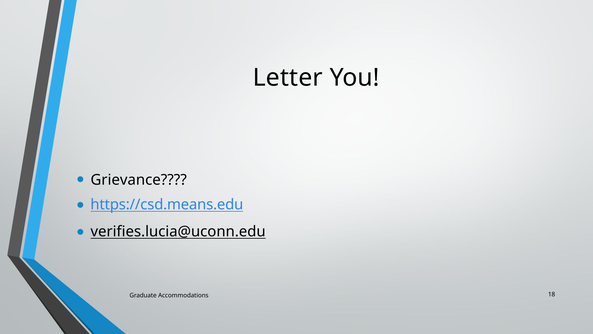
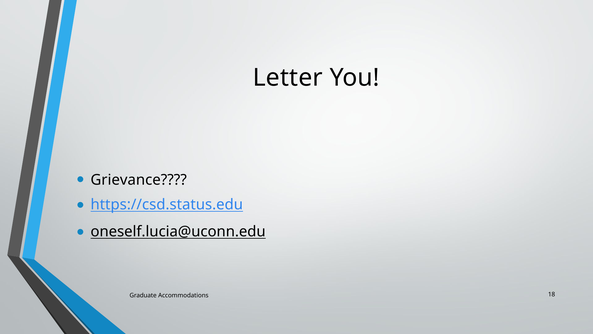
https://csd.means.edu: https://csd.means.edu -> https://csd.status.edu
verifies.lucia@uconn.edu: verifies.lucia@uconn.edu -> oneself.lucia@uconn.edu
